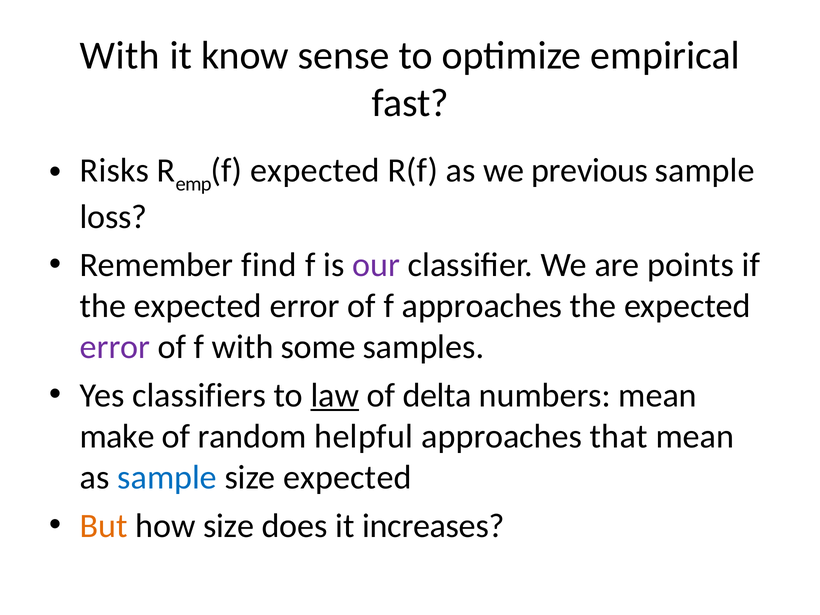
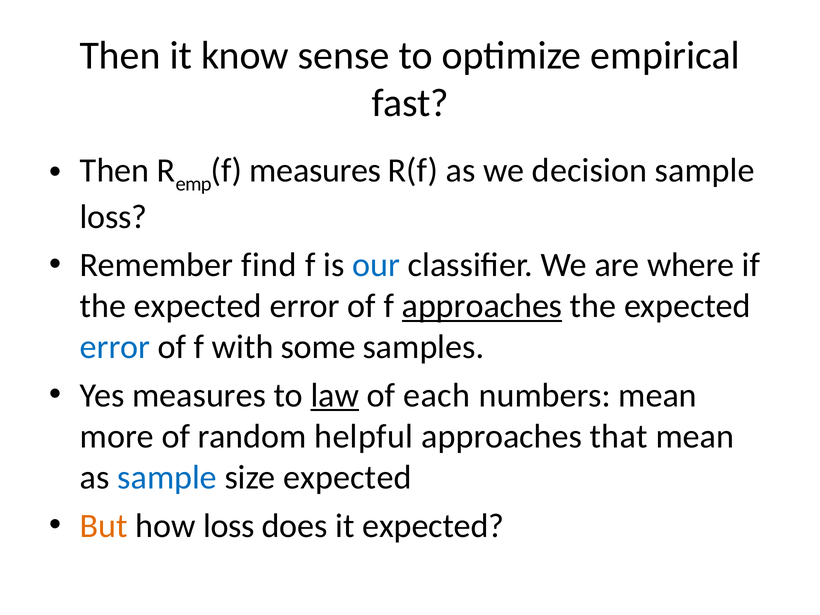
With at (120, 55): With -> Then
Risks at (115, 170): Risks -> Then
f expected: expected -> measures
previous: previous -> decision
our colour: purple -> blue
points: points -> where
approaches at (482, 306) underline: none -> present
error at (115, 347) colour: purple -> blue
Yes classifiers: classifiers -> measures
delta: delta -> each
make: make -> more
how size: size -> loss
it increases: increases -> expected
